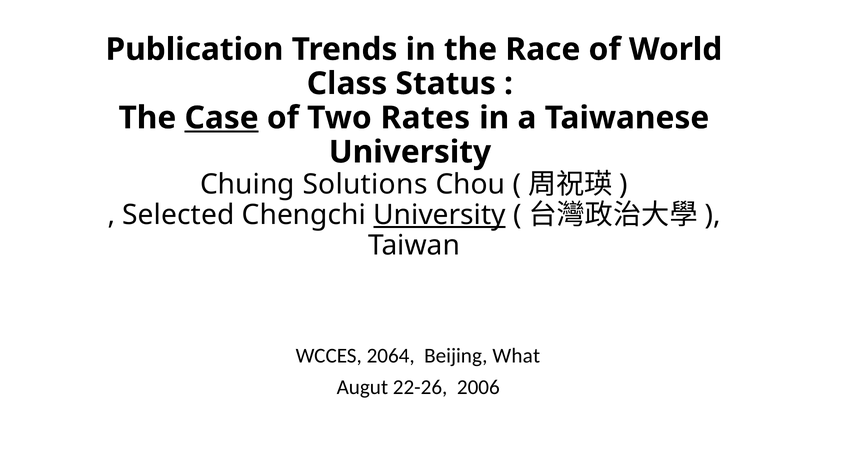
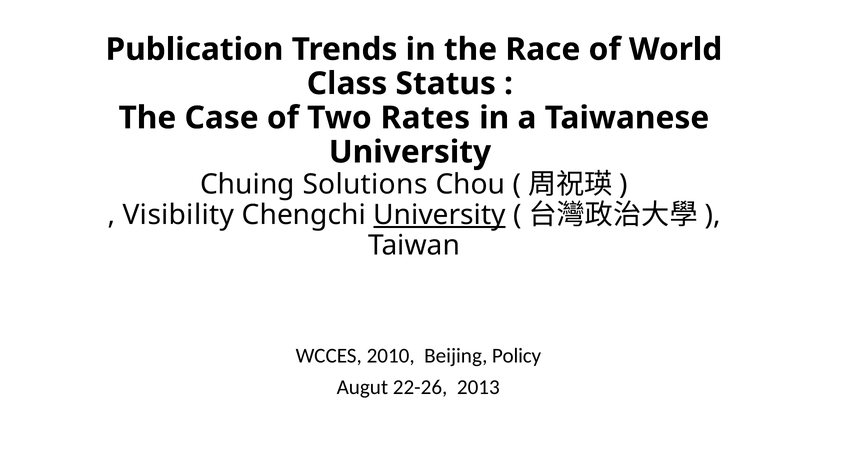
Case underline: present -> none
Selected: Selected -> Visibility
2064: 2064 -> 2010
What: What -> Policy
2006: 2006 -> 2013
